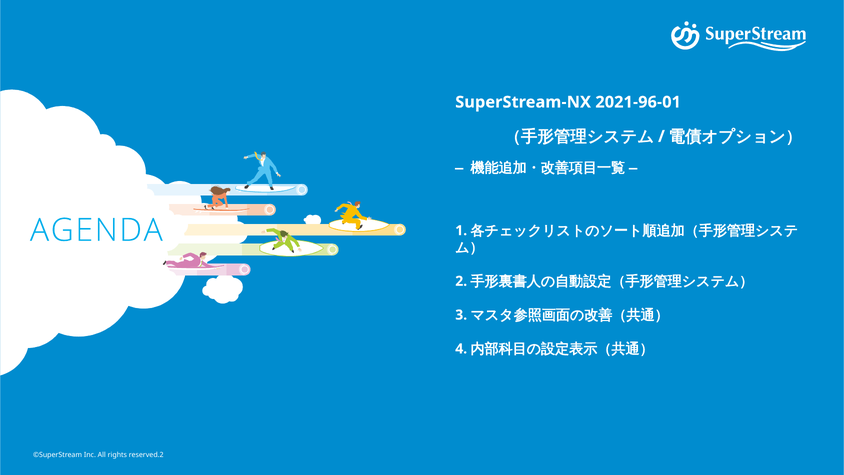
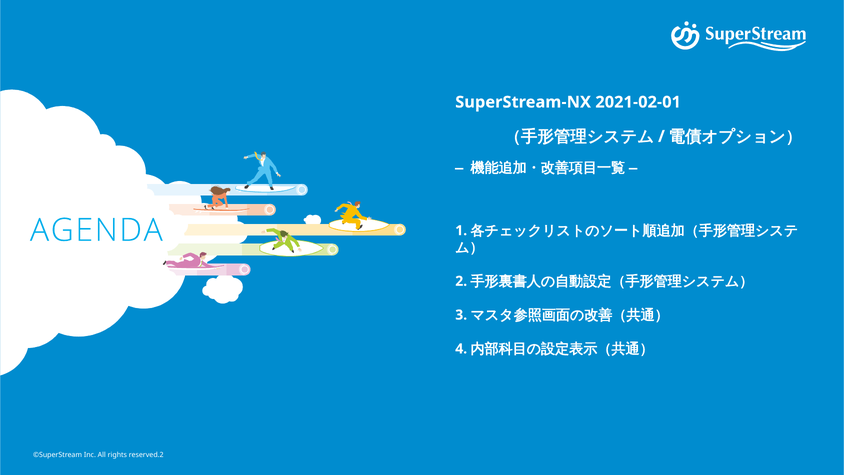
2021-96-01: 2021-96-01 -> 2021-02-01
